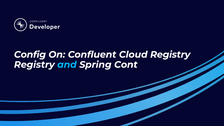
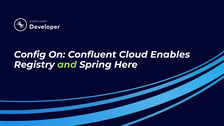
Cloud Registry: Registry -> Enables
and colour: light blue -> light green
Cont: Cont -> Here
